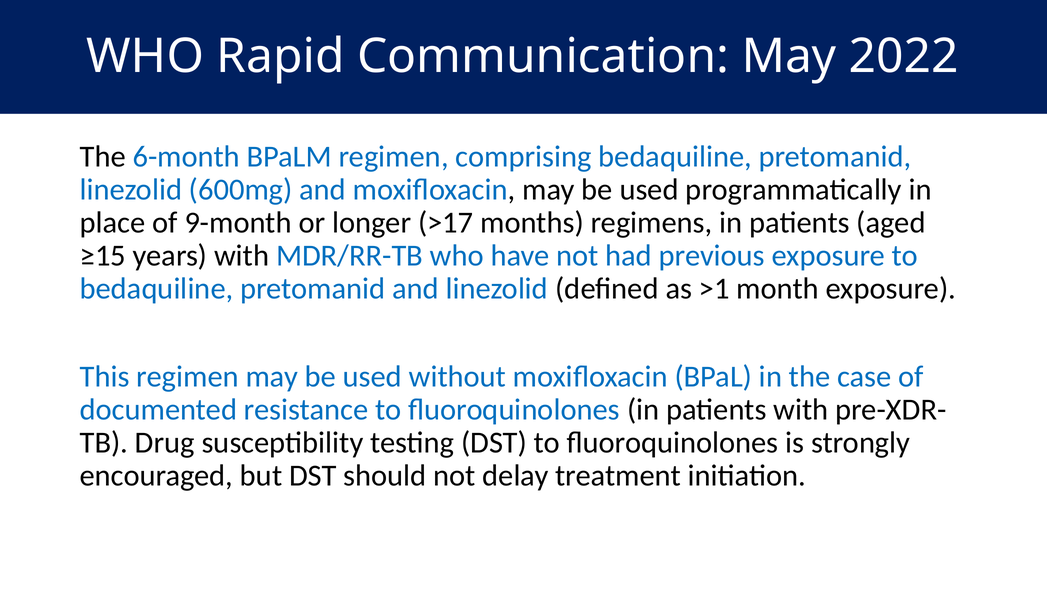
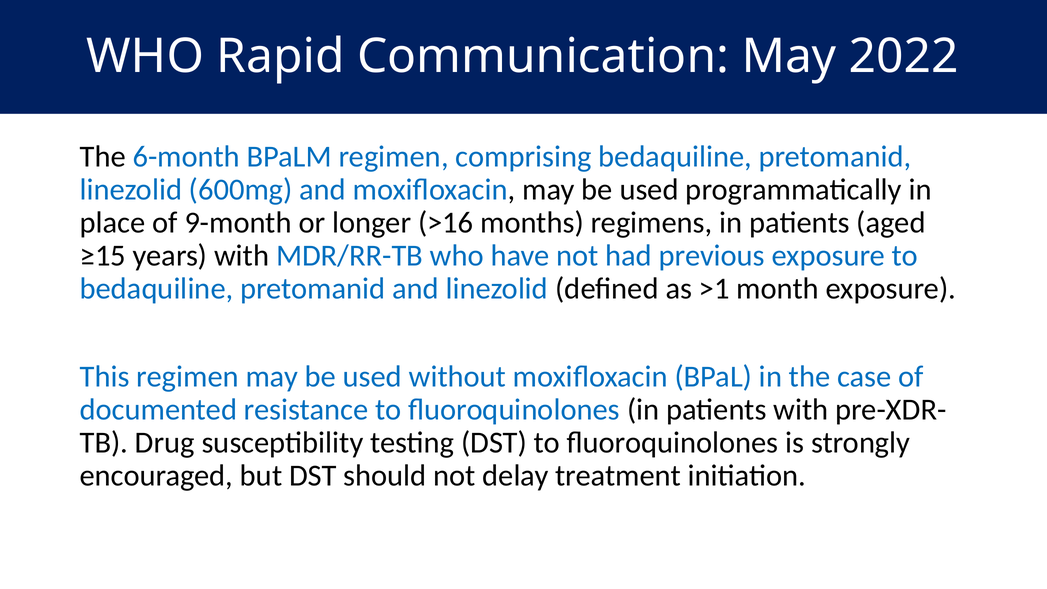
>17: >17 -> >16
